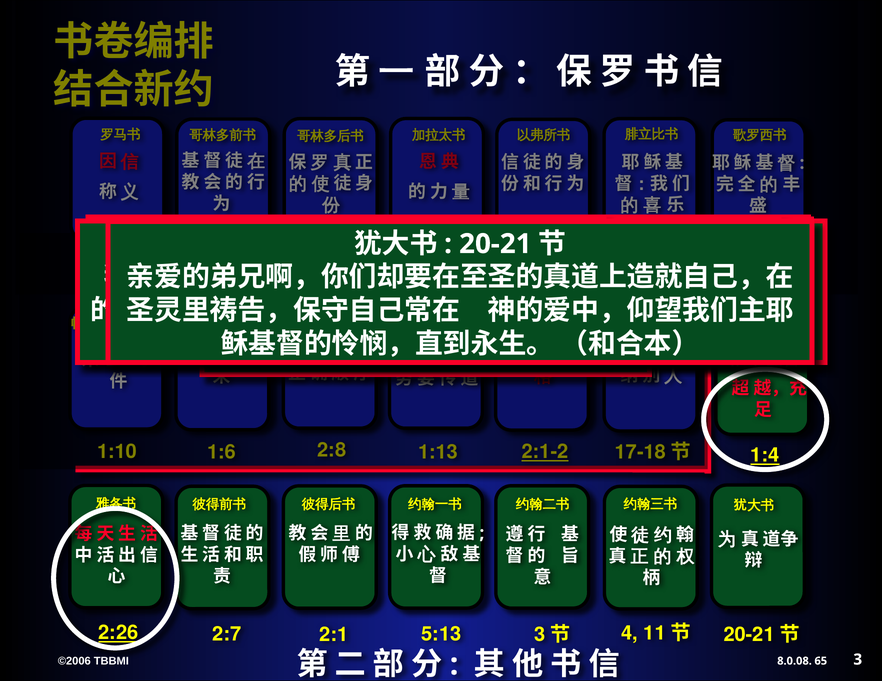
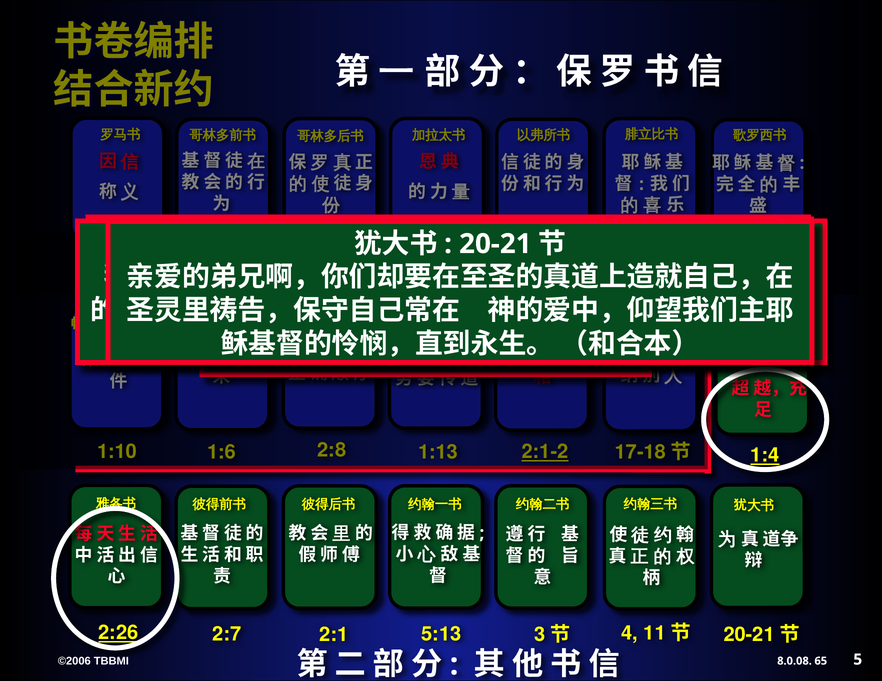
65 3: 3 -> 5
